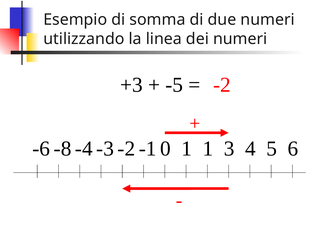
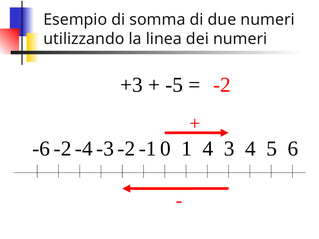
-8 at (63, 149): -8 -> -2
1 1: 1 -> 4
